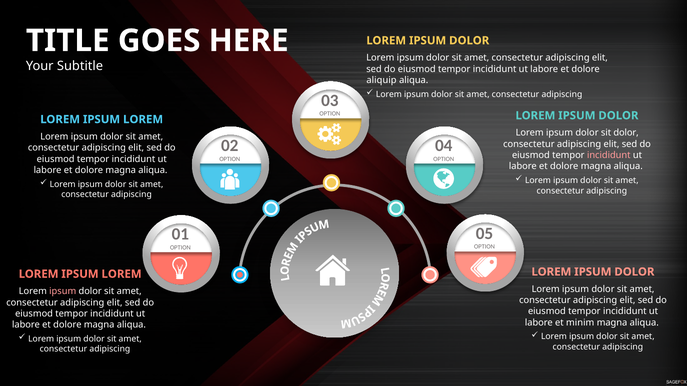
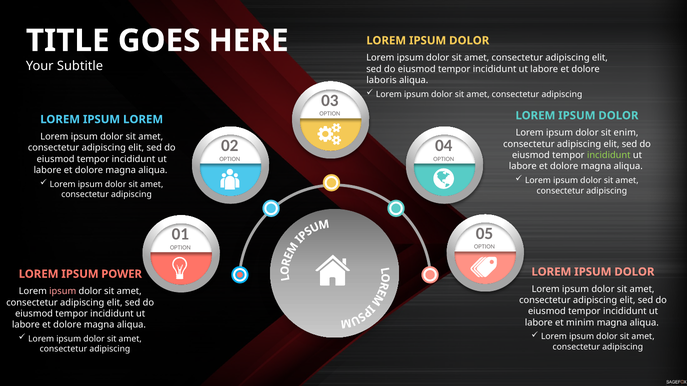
aliquip: aliquip -> laboris
sit dolor: dolor -> enim
incididunt at (609, 155) colour: pink -> light green
LOREM at (122, 274): LOREM -> POWER
